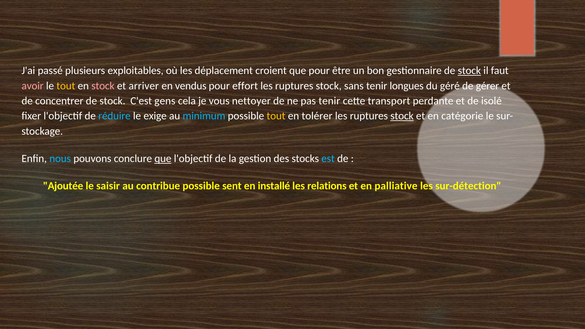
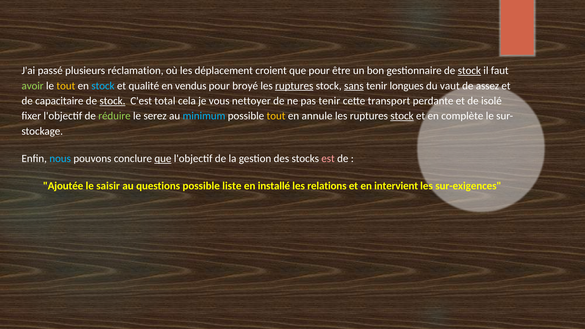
exploitables: exploitables -> réclamation
avoir colour: pink -> light green
stock at (103, 86) colour: pink -> light blue
arriver: arriver -> qualité
effort: effort -> broyé
ruptures at (294, 86) underline: none -> present
sans underline: none -> present
géré: géré -> vaut
gérer: gérer -> assez
concentrer: concentrer -> capacitaire
stock at (112, 101) underline: none -> present
gens: gens -> total
réduire colour: light blue -> light green
exige: exige -> serez
tolérer: tolérer -> annule
catégorie: catégorie -> complète
est colour: light blue -> pink
contribue: contribue -> questions
sent: sent -> liste
palliative: palliative -> intervient
sur-détection: sur-détection -> sur-exigences
